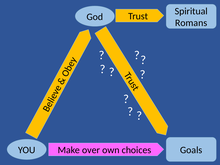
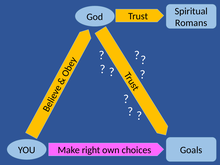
over: over -> right
